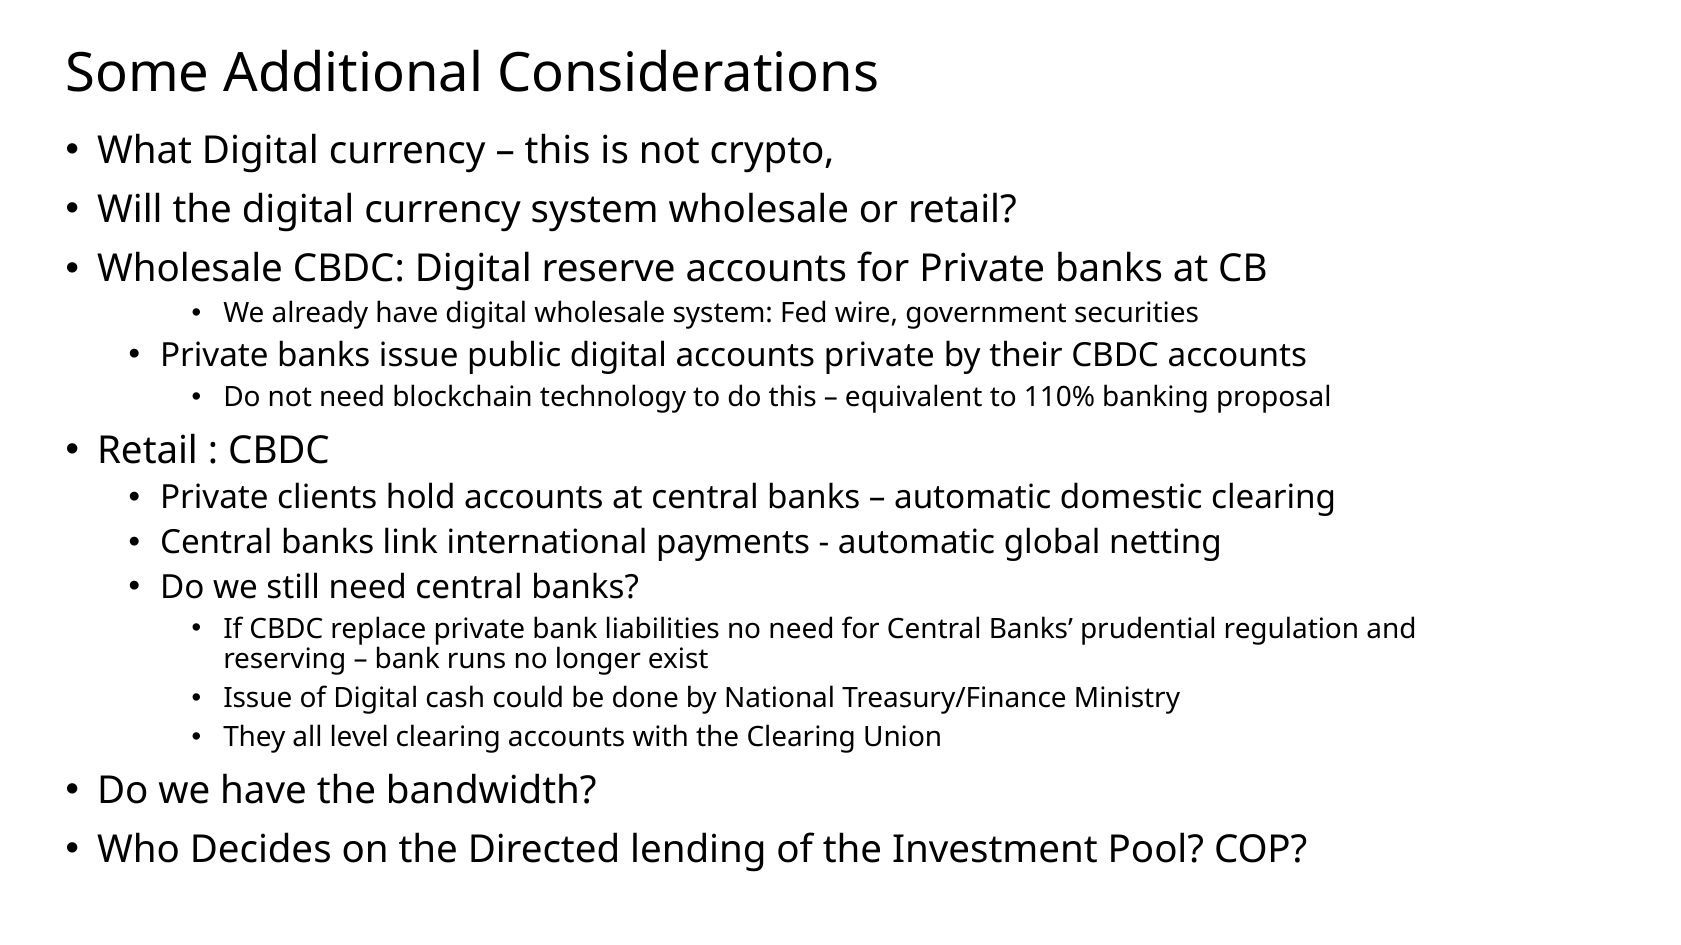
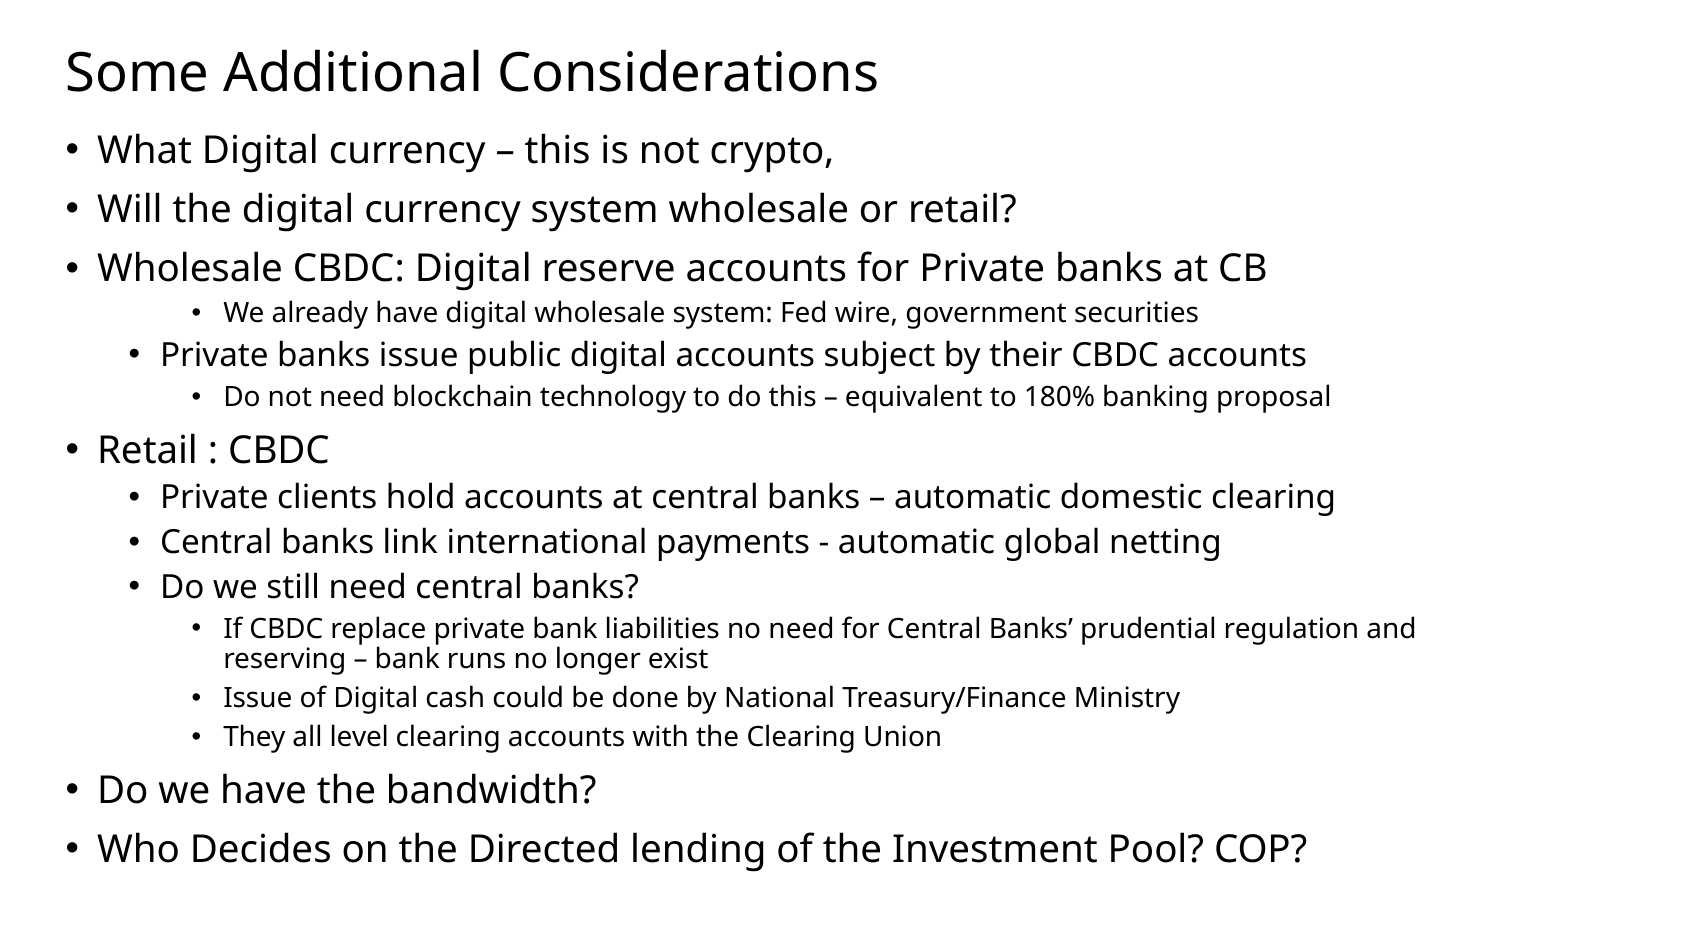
accounts private: private -> subject
110%: 110% -> 180%
